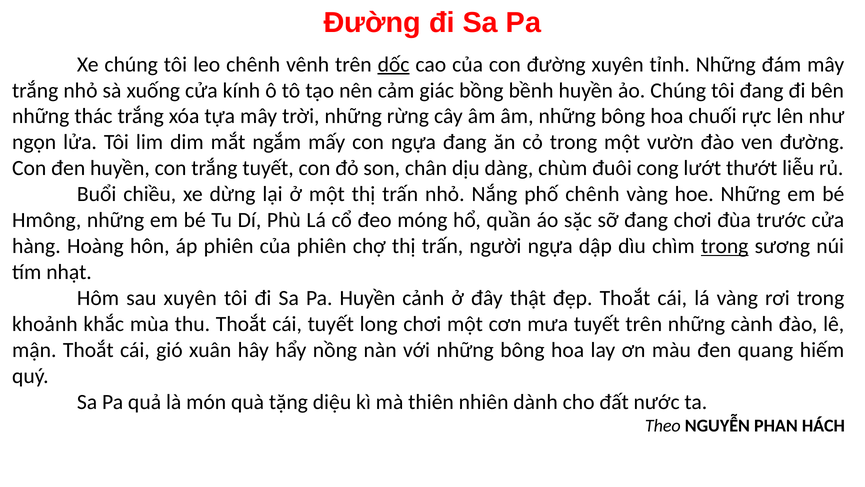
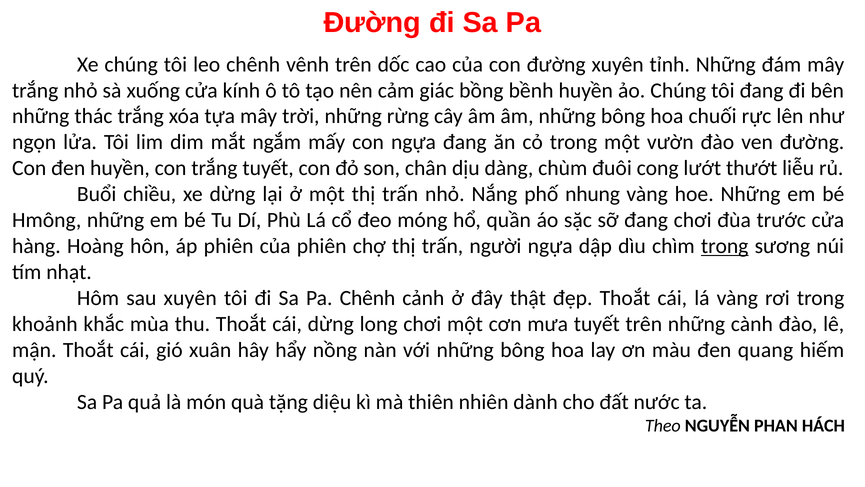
dốc underline: present -> none
phố chênh: chênh -> nhung
Pa Huyền: Huyền -> Chênh
cái tuyết: tuyết -> dừng
